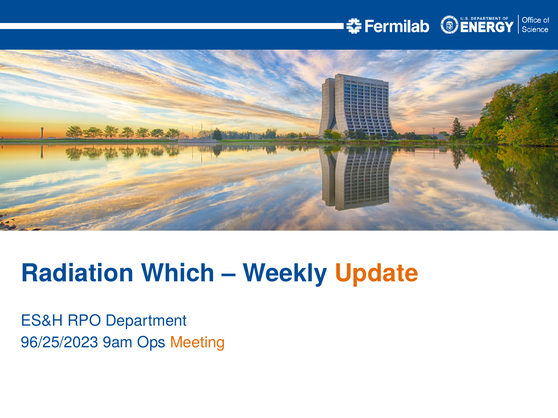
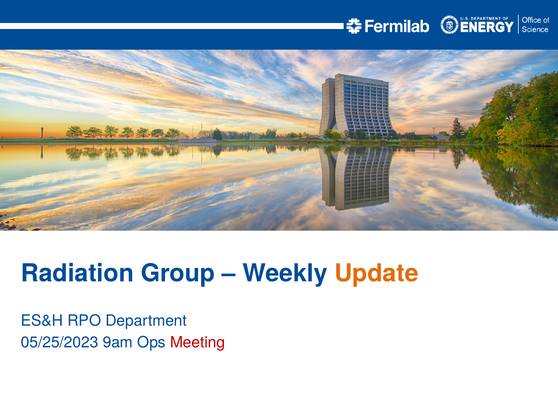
Which: Which -> Group
96/25/2023: 96/25/2023 -> 05/25/2023
Meeting colour: orange -> red
